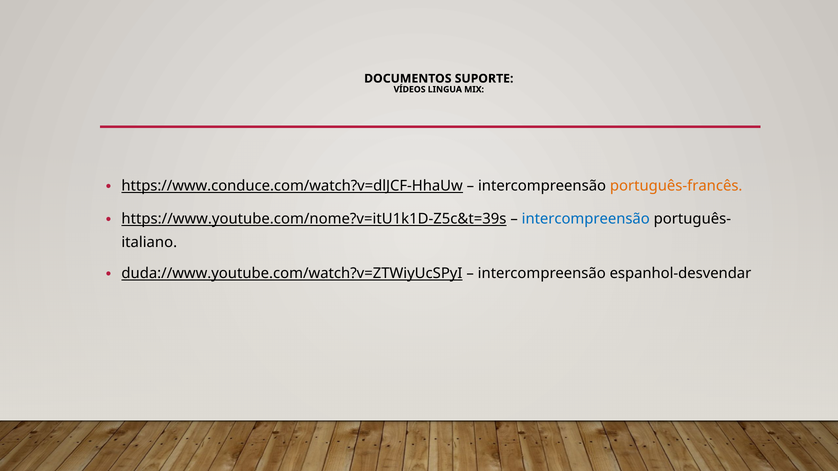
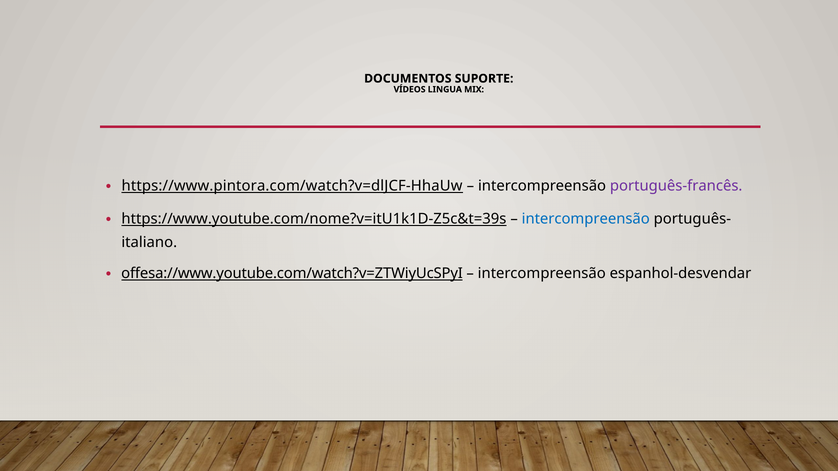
https://www.conduce.com/watch?v=dlJCF-HhaUw: https://www.conduce.com/watch?v=dlJCF-HhaUw -> https://www.pintora.com/watch?v=dlJCF-HhaUw
português-francês colour: orange -> purple
duda://www.youtube.com/watch?v=ZTWiyUcSPyI: duda://www.youtube.com/watch?v=ZTWiyUcSPyI -> offesa://www.youtube.com/watch?v=ZTWiyUcSPyI
